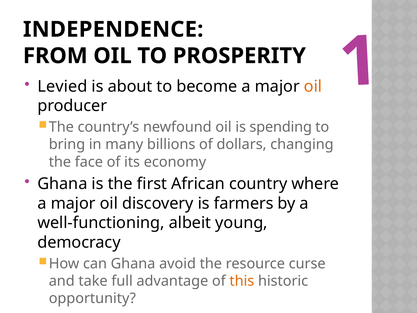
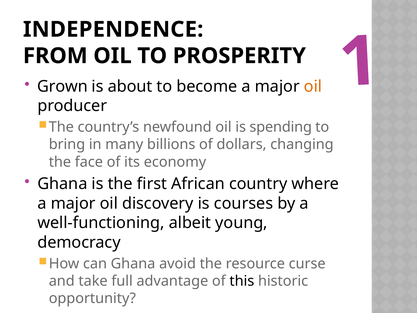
Levied: Levied -> Grown
farmers: farmers -> courses
this colour: orange -> black
